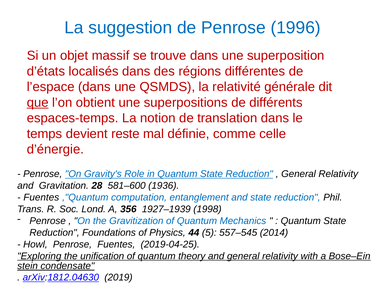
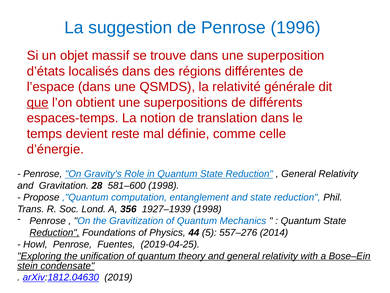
581–600 1936: 1936 -> 1998
Fuentes at (41, 197): Fuentes -> Propose
Reduction at (54, 232) underline: none -> present
557–545: 557–545 -> 557–276
